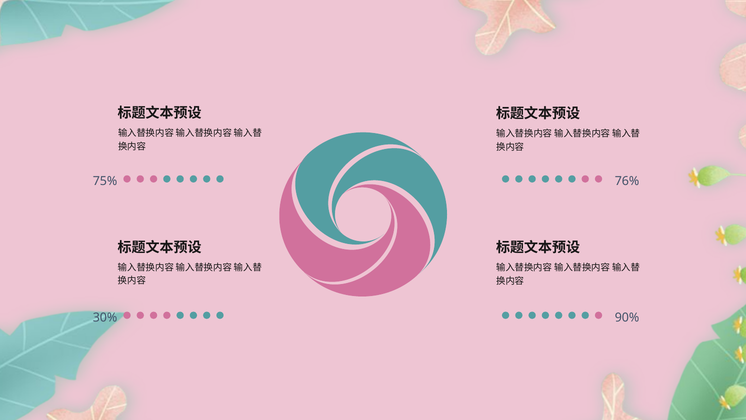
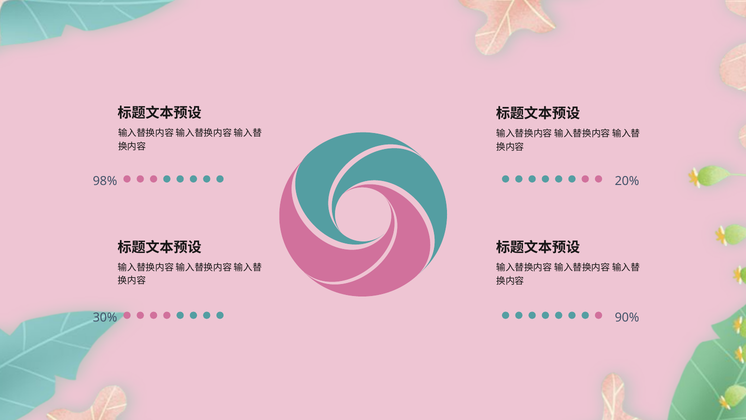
75%: 75% -> 98%
76%: 76% -> 20%
